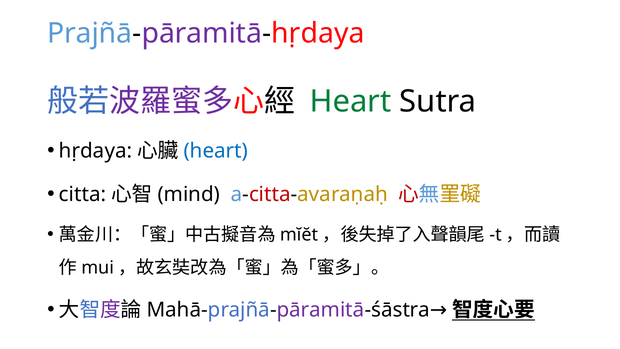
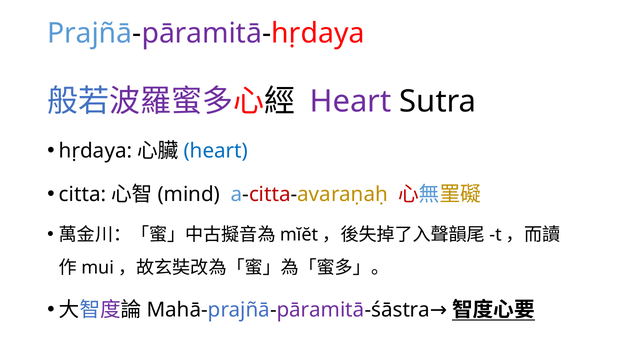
Heart at (350, 102) colour: green -> purple
